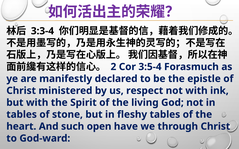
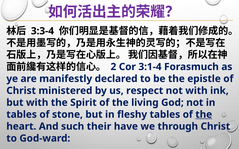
3:5-4: 3:5-4 -> 3:1-4
the at (204, 115) underline: none -> present
open: open -> their
